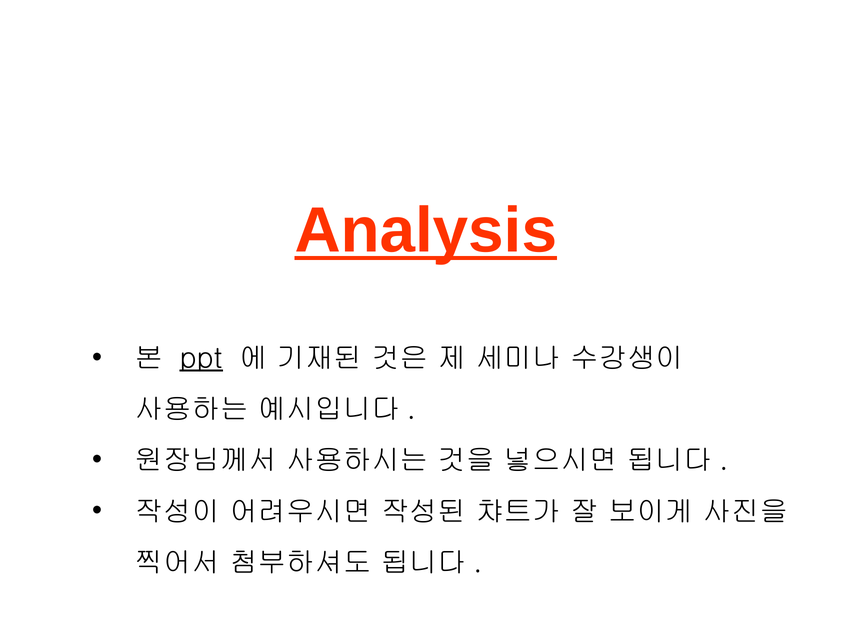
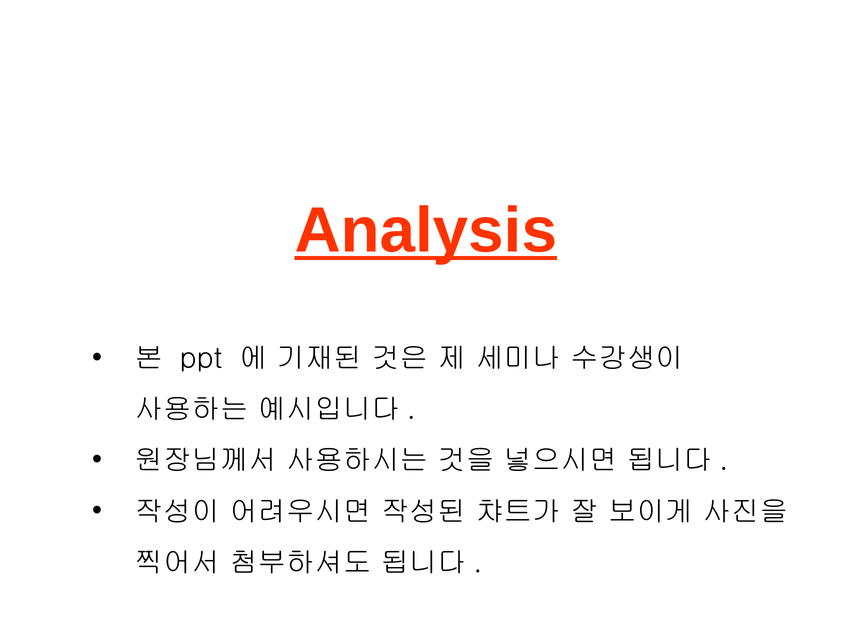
ppt underline: present -> none
